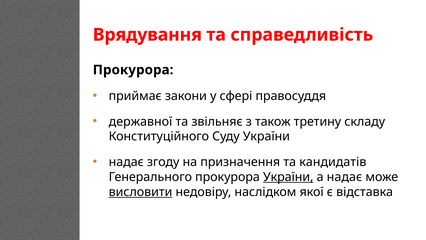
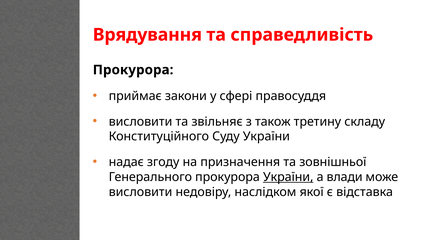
державної at (141, 121): державної -> висловити
кандидатів: кандидатів -> зовнішньої
а надає: надає -> влади
висловити at (141, 192) underline: present -> none
